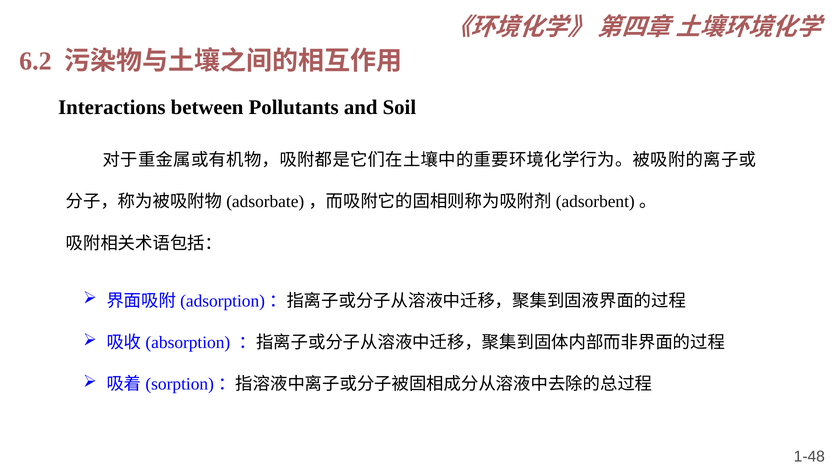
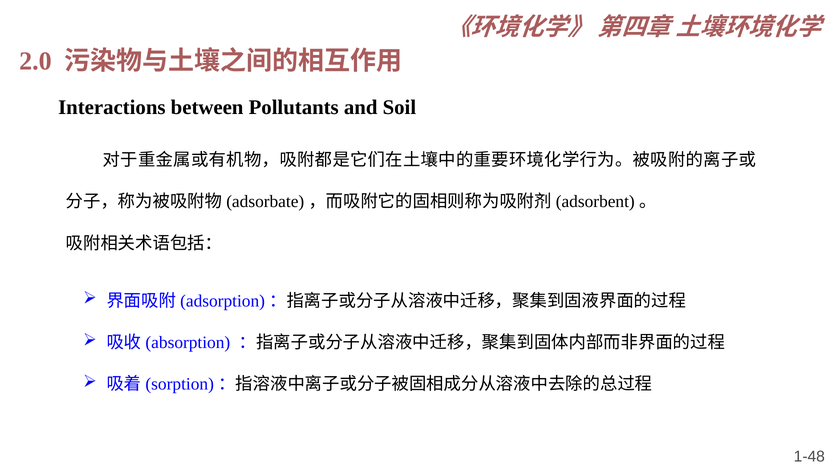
6.2: 6.2 -> 2.0
